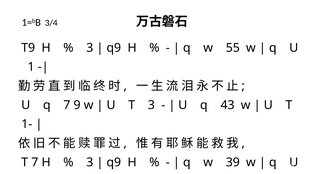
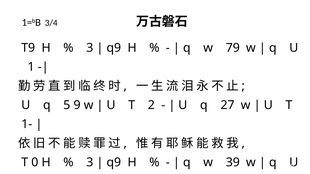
55: 55 -> 79
q 7: 7 -> 5
T 3: 3 -> 2
43: 43 -> 27
T 7: 7 -> 0
